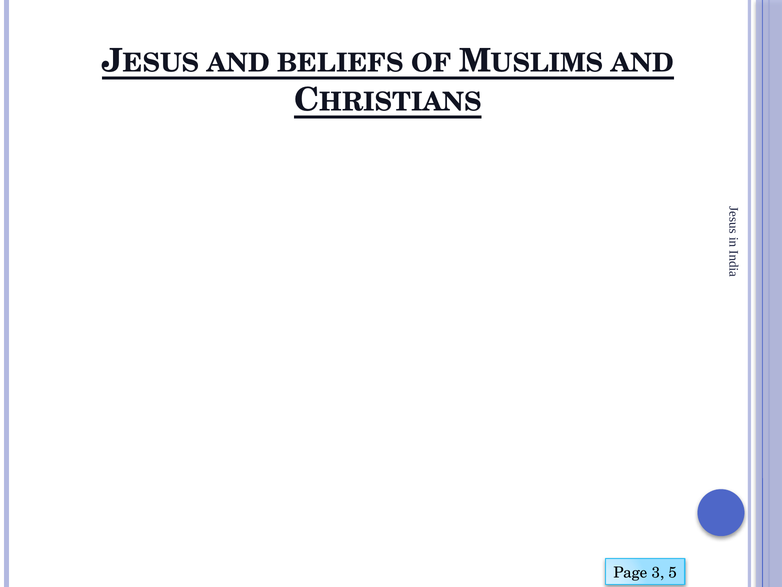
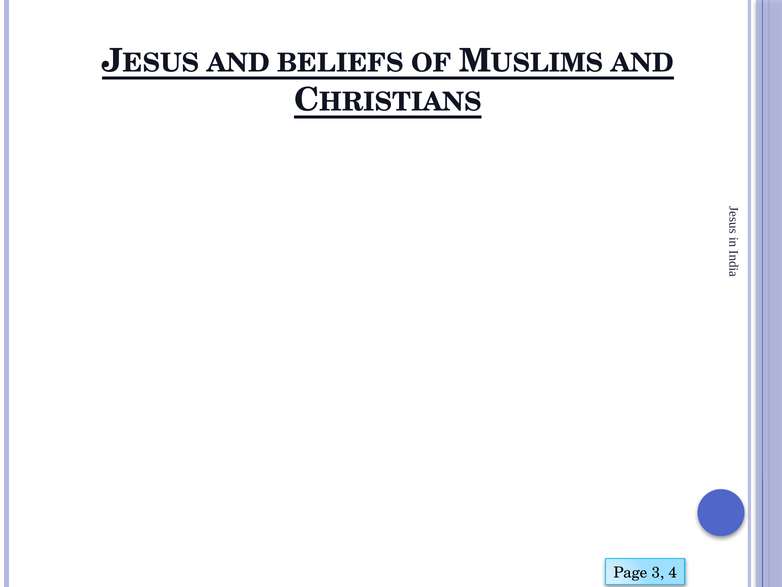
5: 5 -> 4
